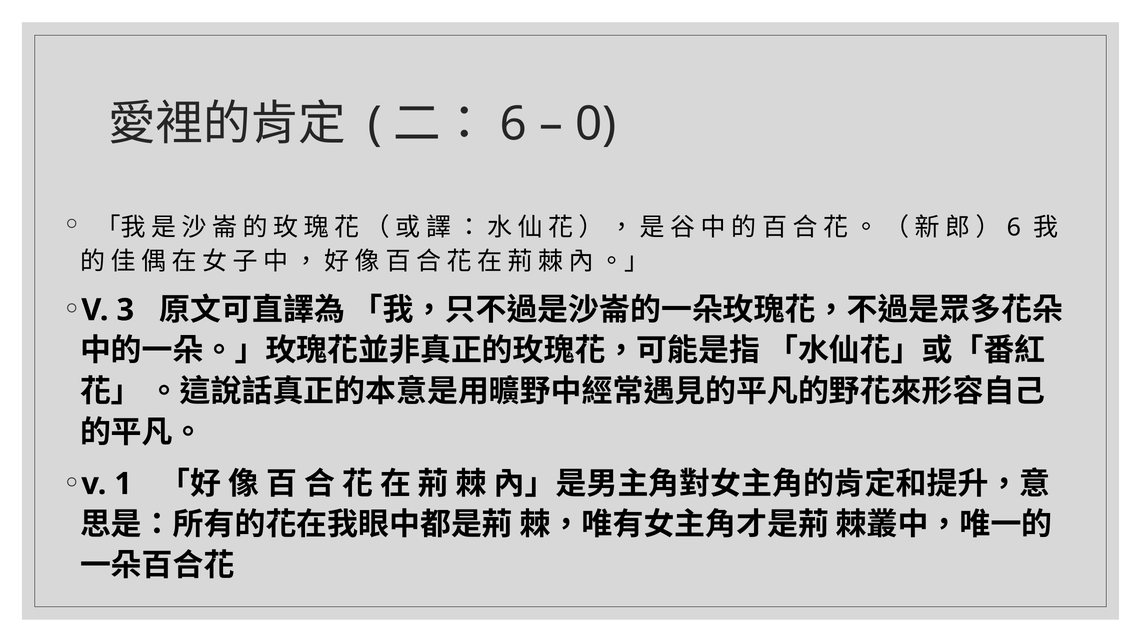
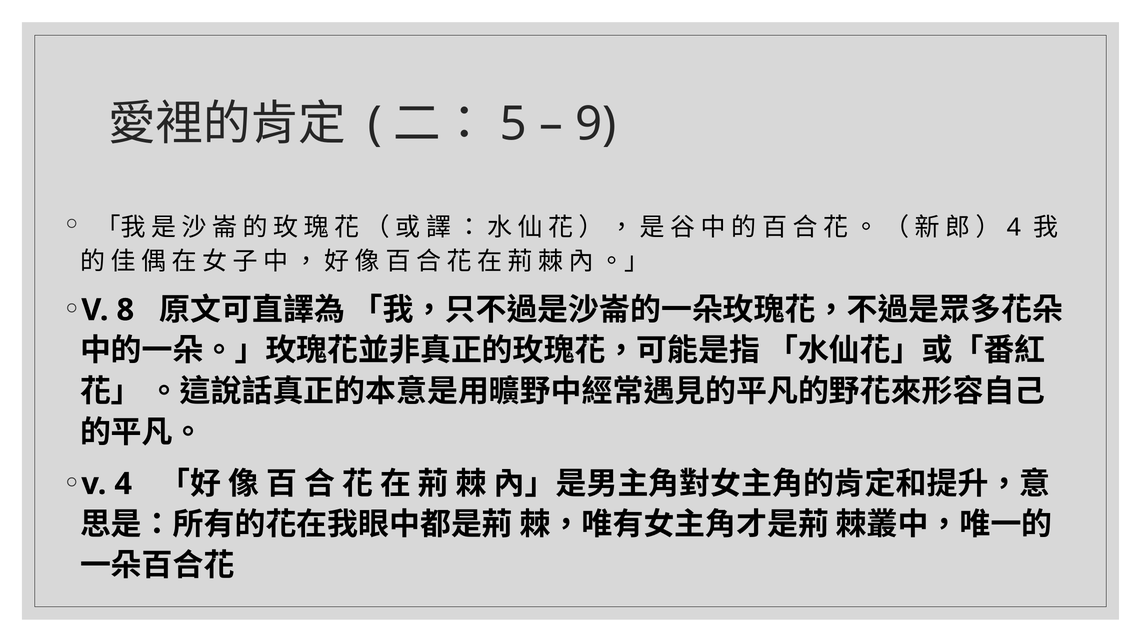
6 at (513, 124): 6 -> 5
0: 0 -> 9
6 at (1014, 227): 6 -> 4
3: 3 -> 8
v 1: 1 -> 4
